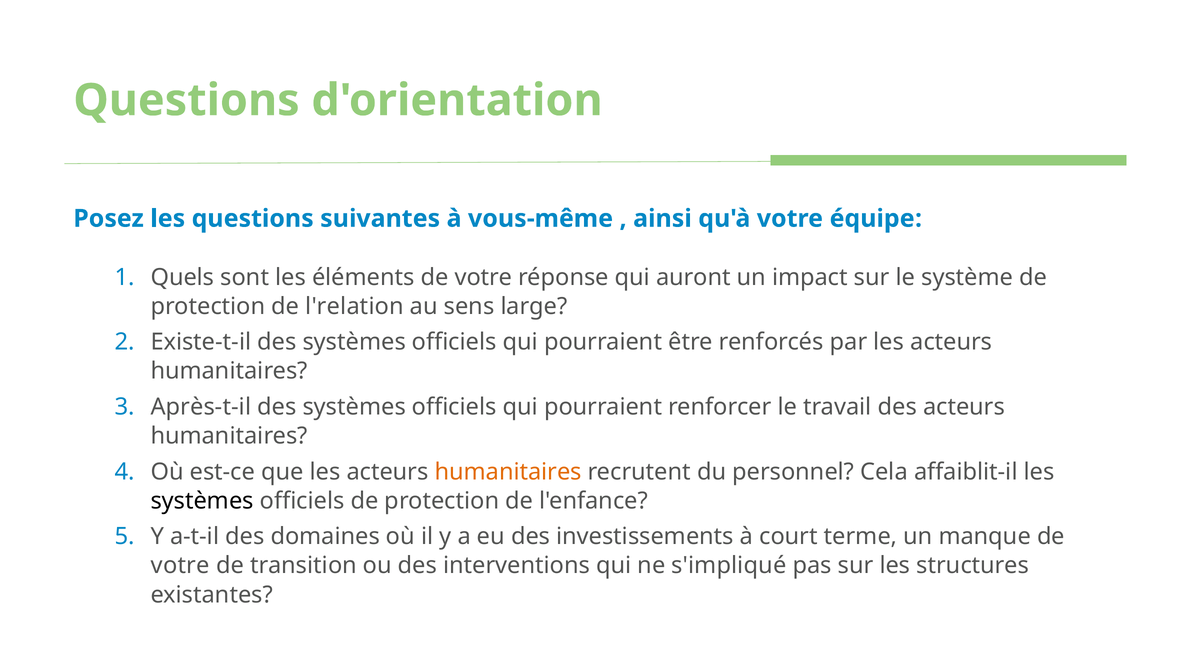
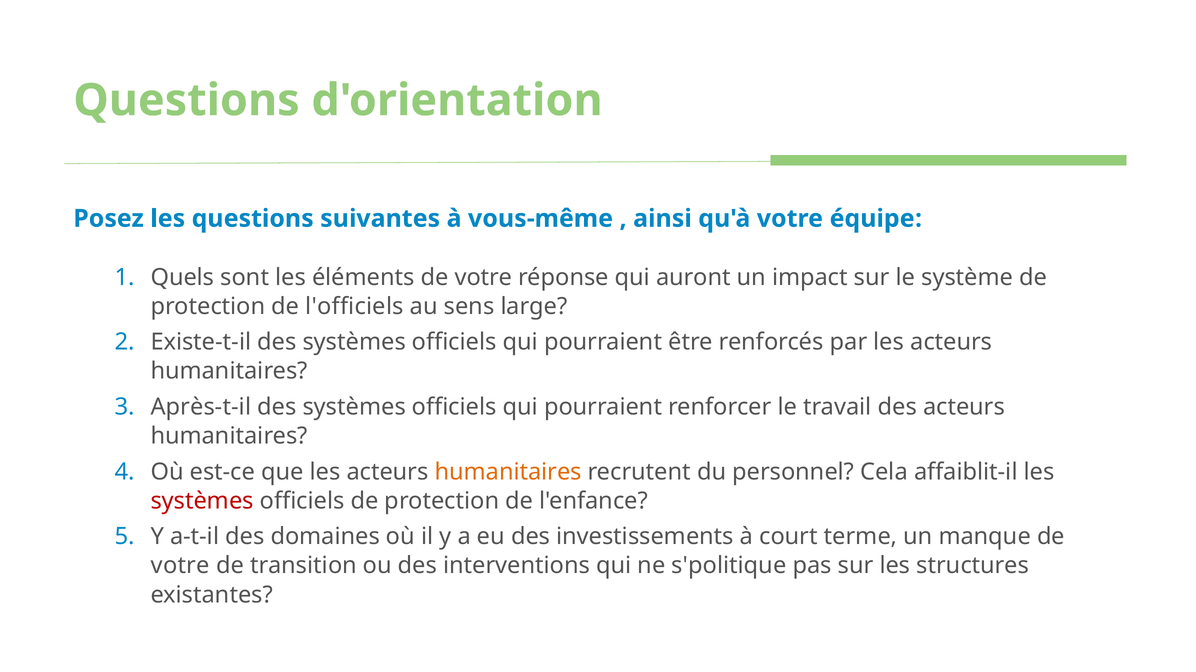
l'relation: l'relation -> l'officiels
systèmes at (202, 501) colour: black -> red
s'impliqué: s'impliqué -> s'politique
